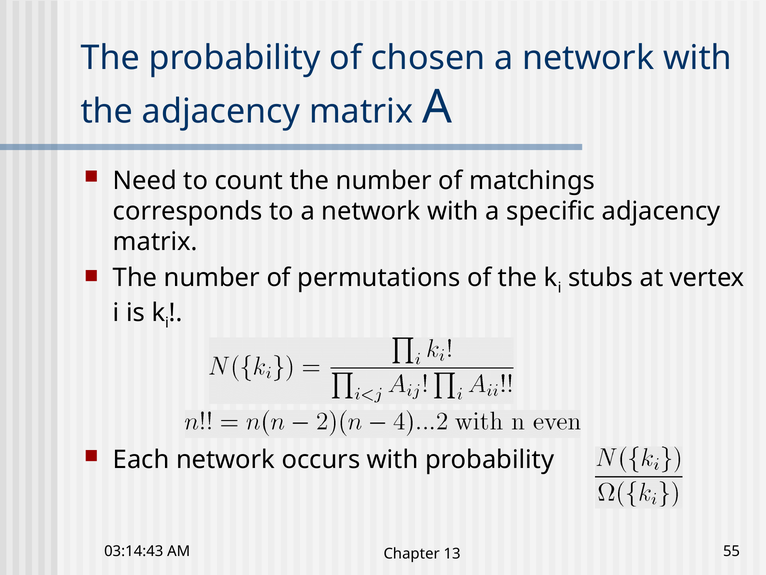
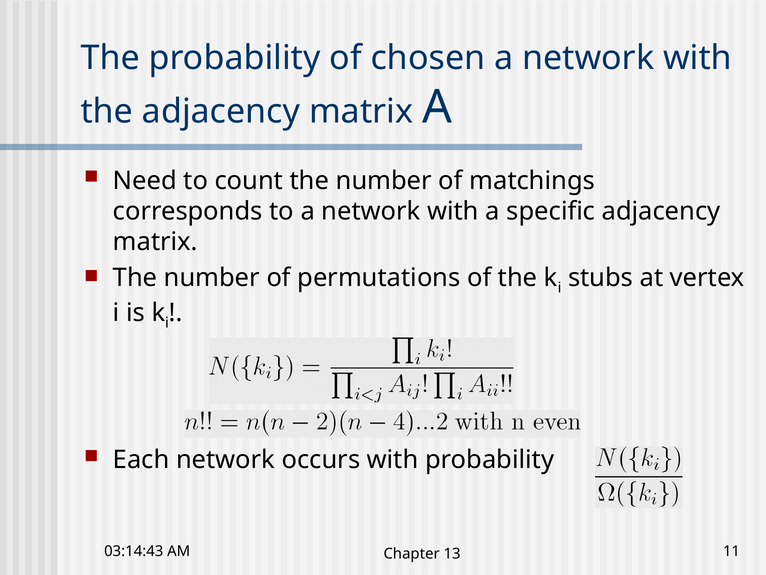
55: 55 -> 11
